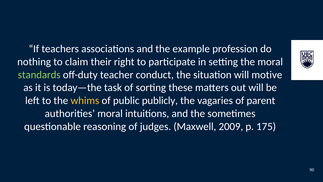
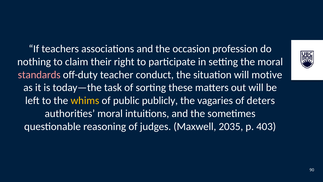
example: example -> occasion
standards colour: light green -> pink
parent: parent -> deters
2009: 2009 -> 2035
175: 175 -> 403
